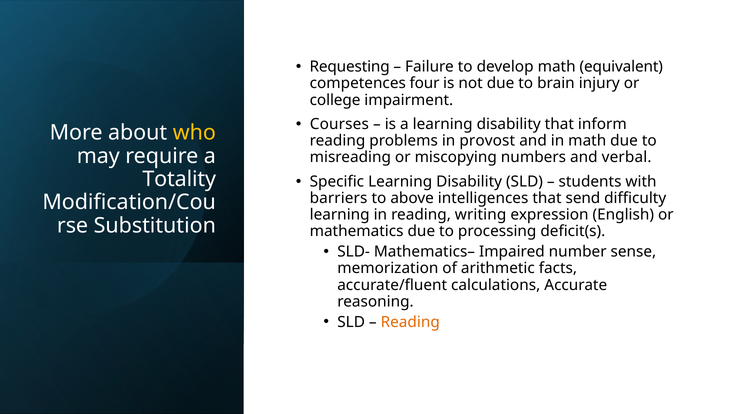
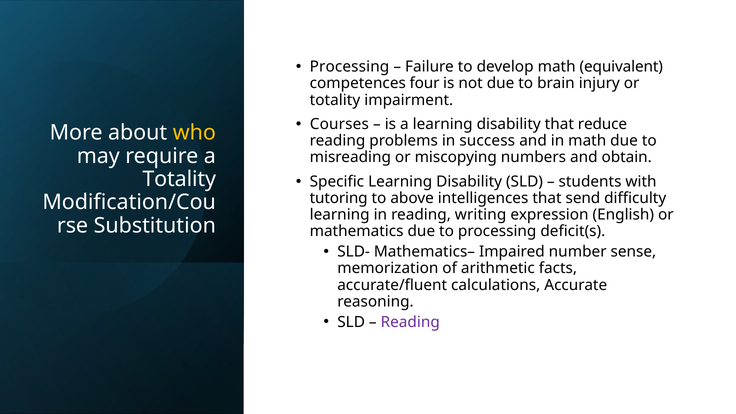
Requesting at (350, 67): Requesting -> Processing
college at (335, 100): college -> totality
inform: inform -> reduce
provost: provost -> success
verbal: verbal -> obtain
barriers: barriers -> tutoring
Reading at (410, 322) colour: orange -> purple
